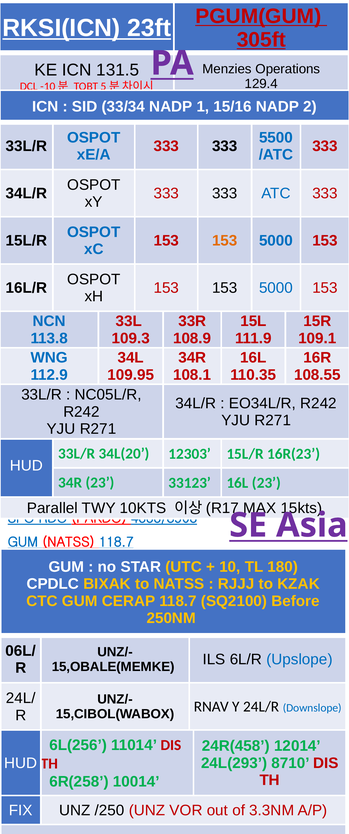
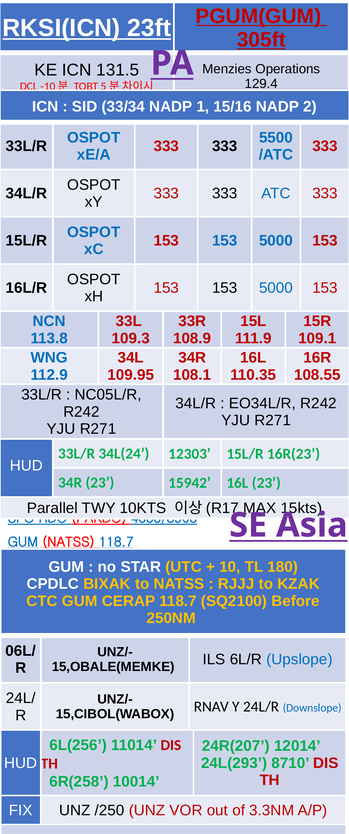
153 at (225, 241) colour: orange -> blue
34L(20: 34L(20 -> 34L(24
33123: 33123 -> 15942
24R(458: 24R(458 -> 24R(207
